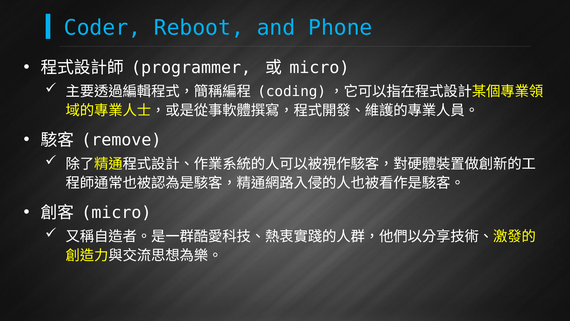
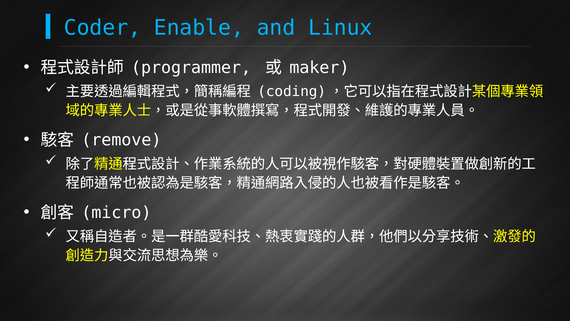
Reboot: Reboot -> Enable
Phone: Phone -> Linux
micro at (319, 67): micro -> maker
